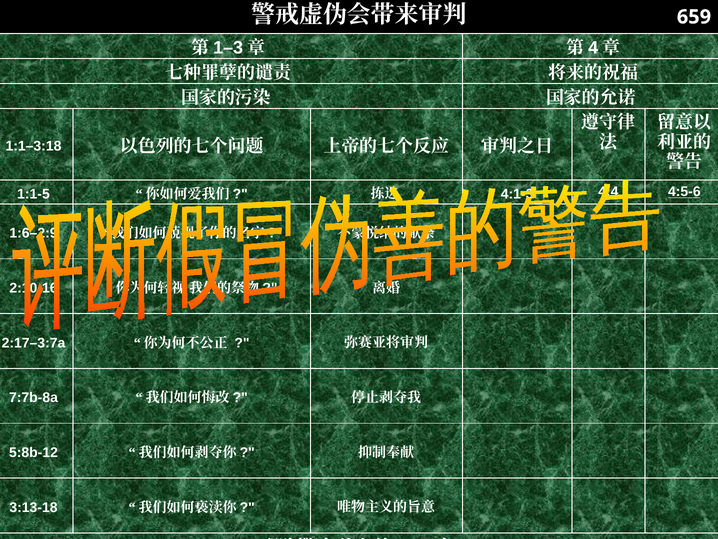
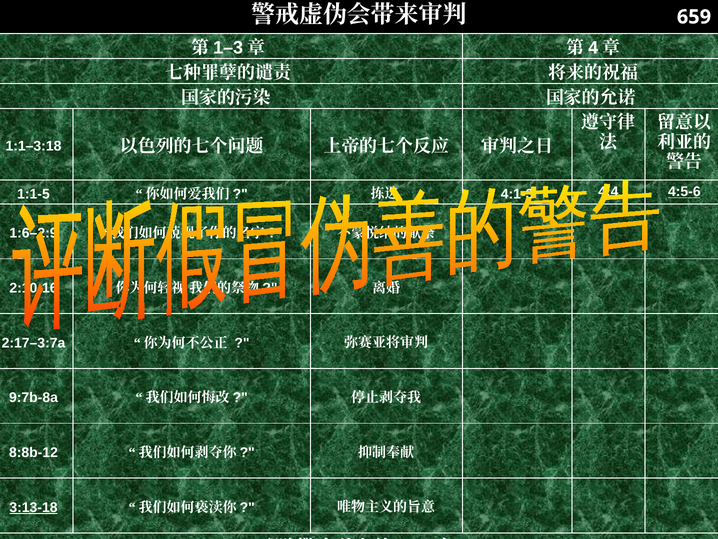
7:7b-8a: 7:7b-8a -> 9:7b-8a
5:8b-12: 5:8b-12 -> 8:8b-12
3:13-18 underline: none -> present
